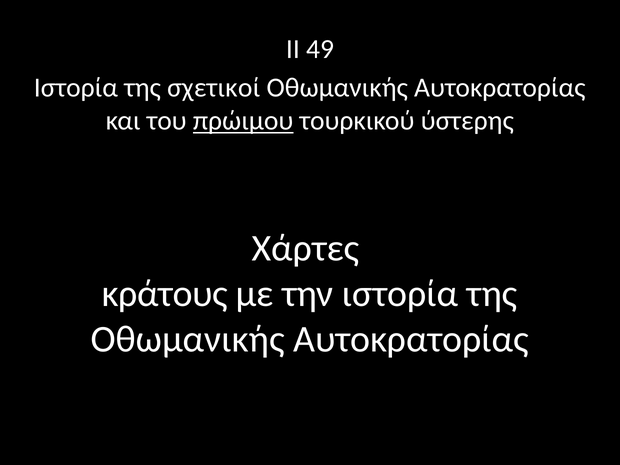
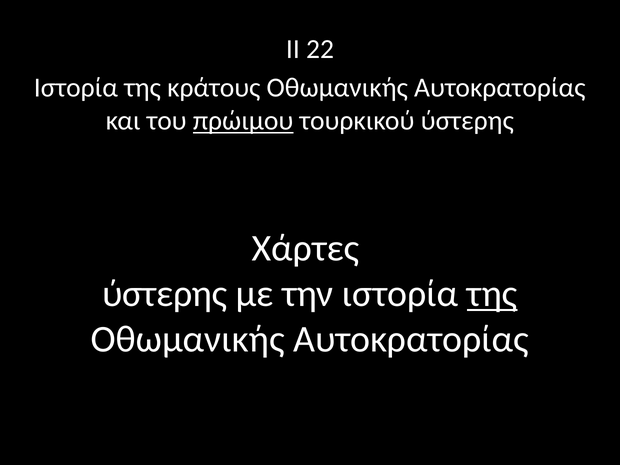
49: 49 -> 22
σχετικοί: σχετικοί -> κράτους
κράτους at (165, 294): κράτους -> ύστερης
της at (492, 294) underline: none -> present
